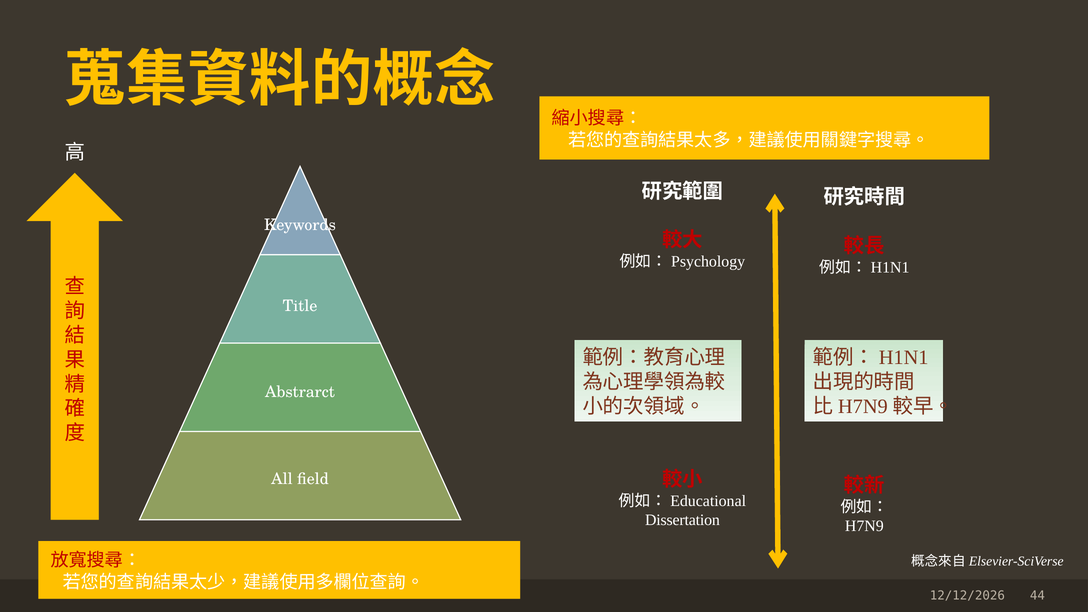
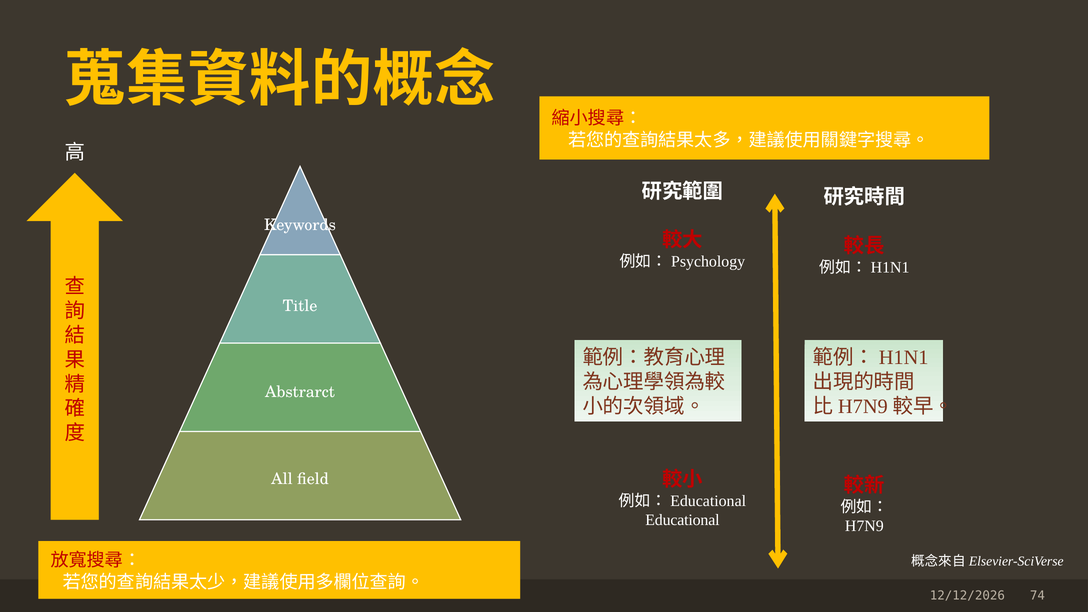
Dissertation: Dissertation -> Educational
44: 44 -> 74
